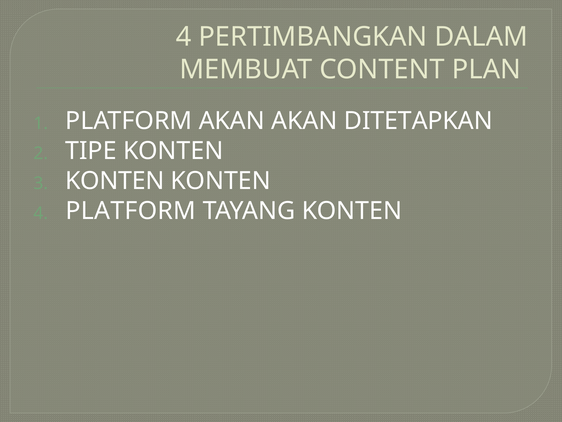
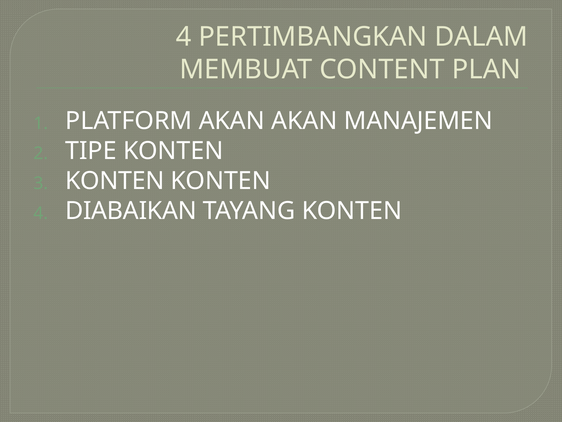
DITETAPKAN: DITETAPKAN -> MANAJEMEN
4 PLATFORM: PLATFORM -> DIABAIKAN
